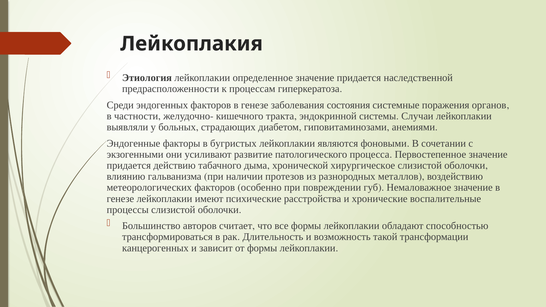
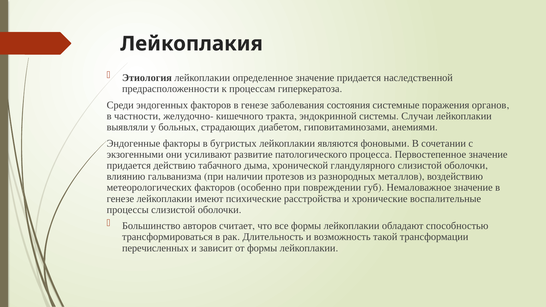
хирургическое: хирургическое -> гландулярного
канцерогенных: канцерогенных -> перечисленных
